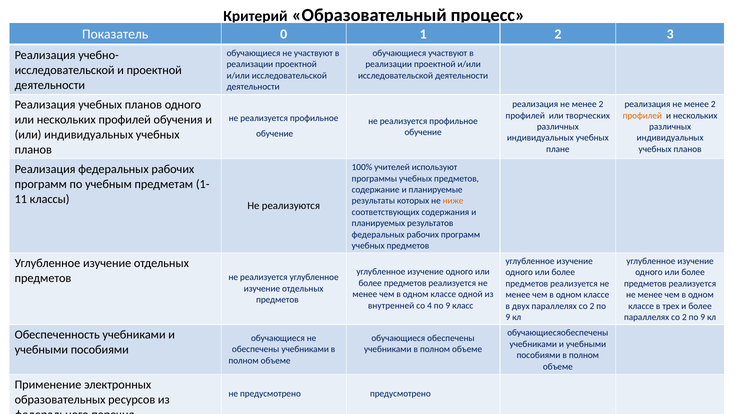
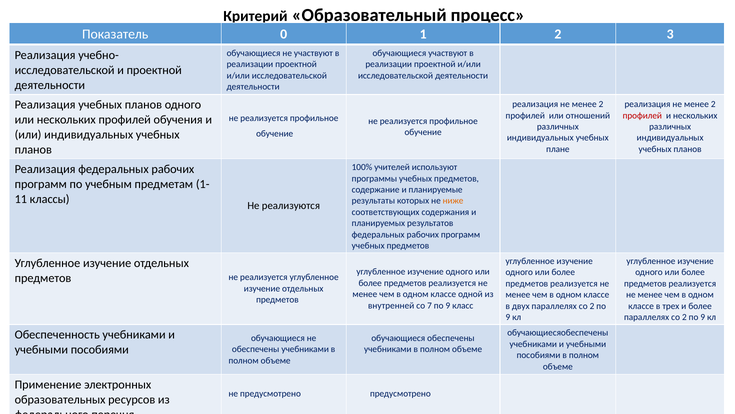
творческих: творческих -> отношений
профилей at (642, 115) colour: orange -> red
4: 4 -> 7
